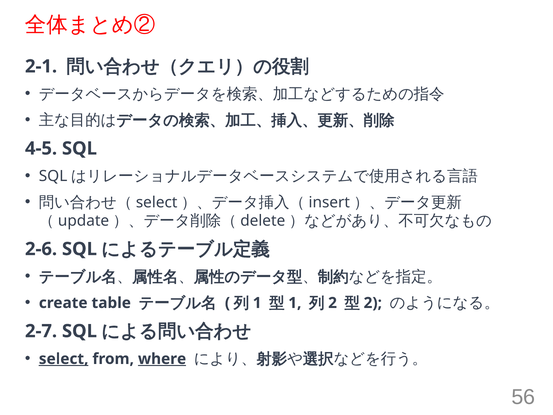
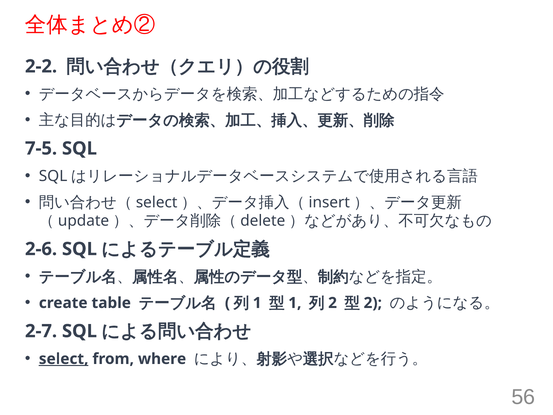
2-1: 2-1 -> 2-2
4-5: 4-5 -> 7-5
where underline: present -> none
